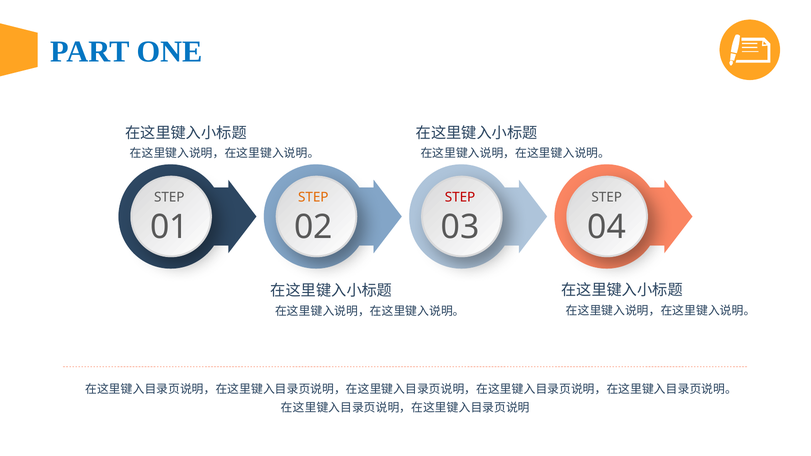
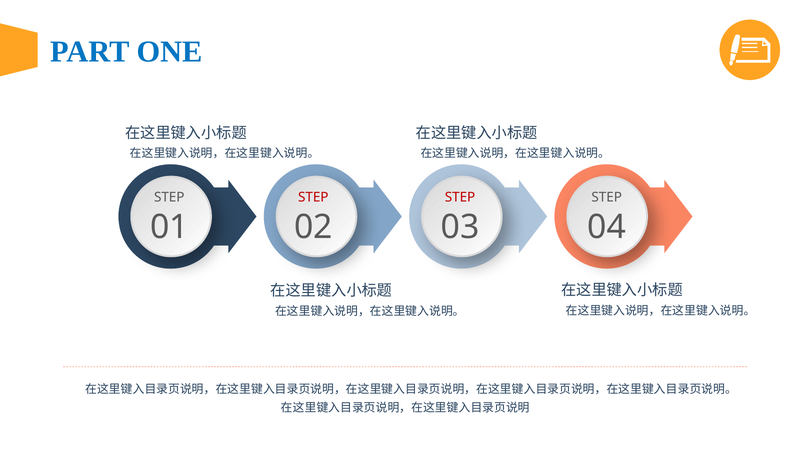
STEP at (313, 197) colour: orange -> red
